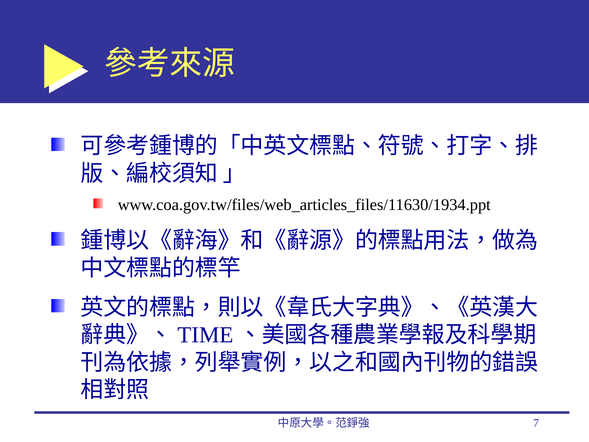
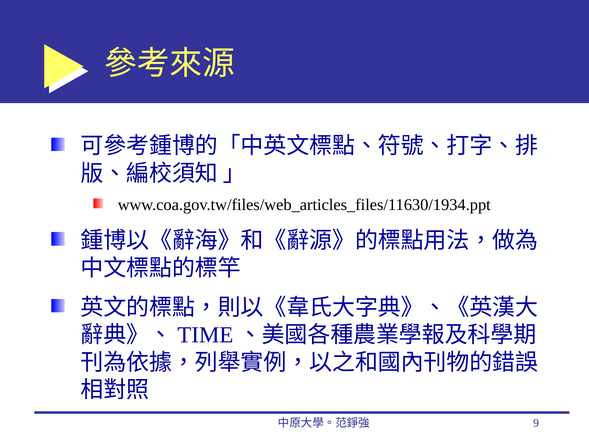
7: 7 -> 9
